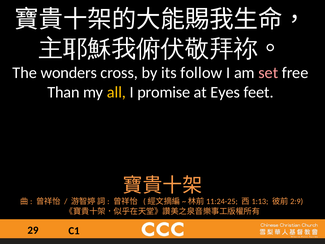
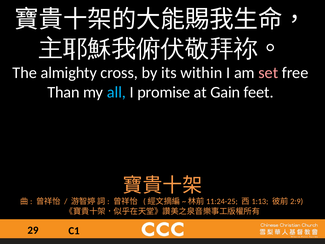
wonders: wonders -> almighty
follow: follow -> within
all colour: yellow -> light blue
Eyes: Eyes -> Gain
